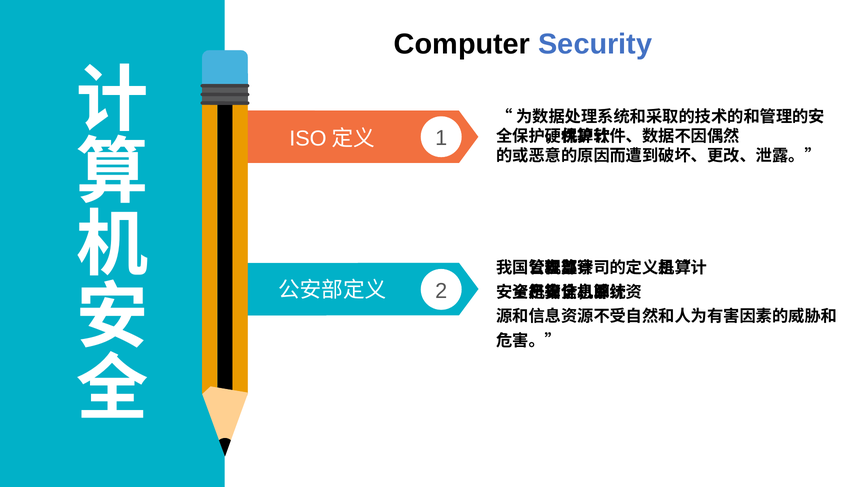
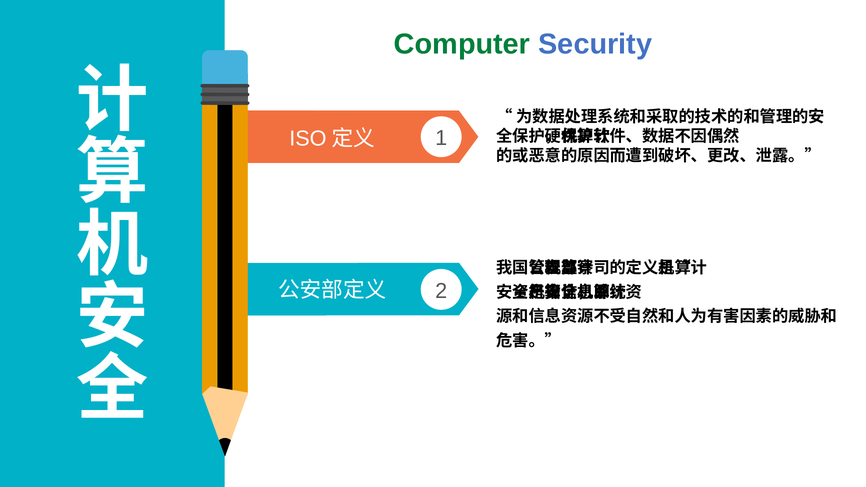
Computer colour: black -> green
